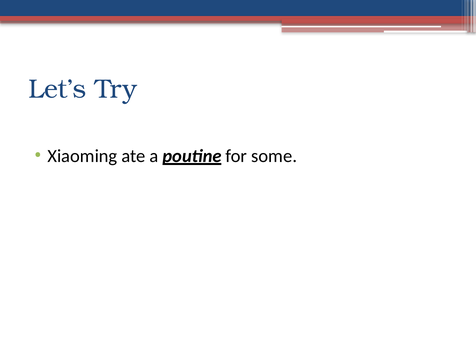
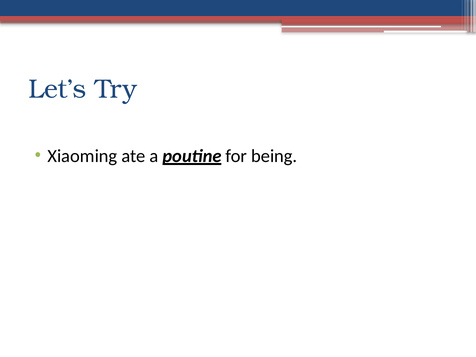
some: some -> being
